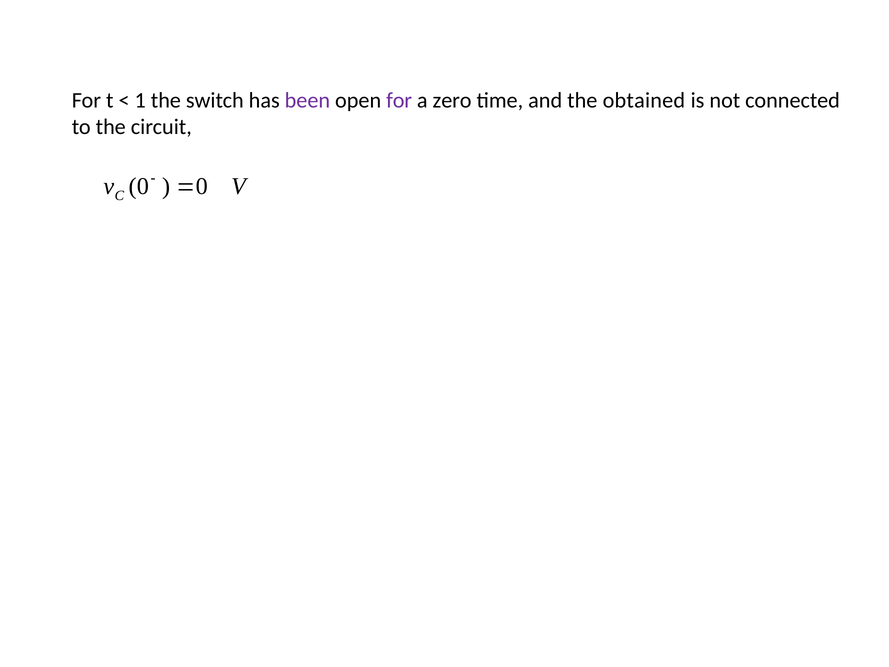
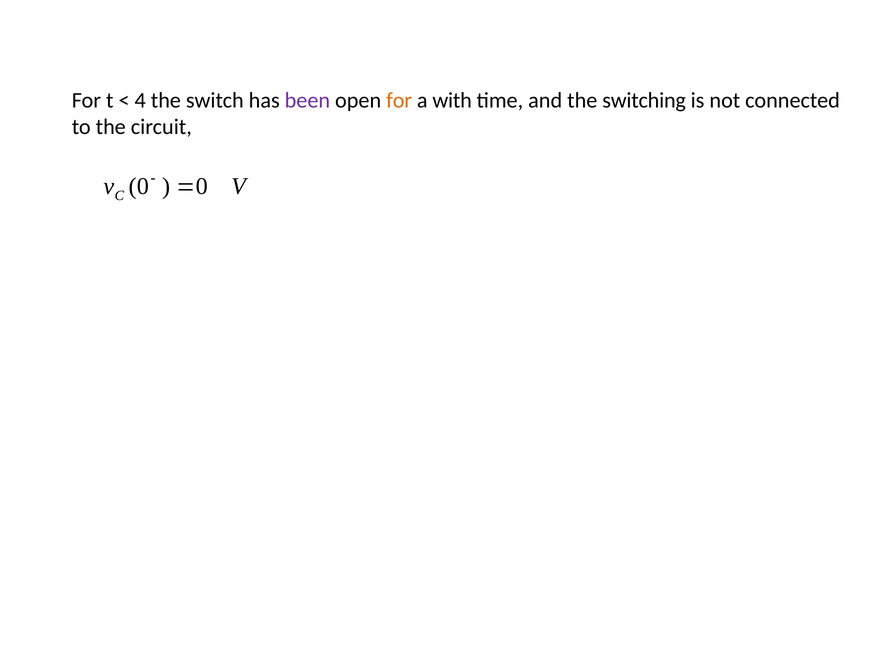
1: 1 -> 4
for at (399, 100) colour: purple -> orange
zero: zero -> with
obtained: obtained -> switching
